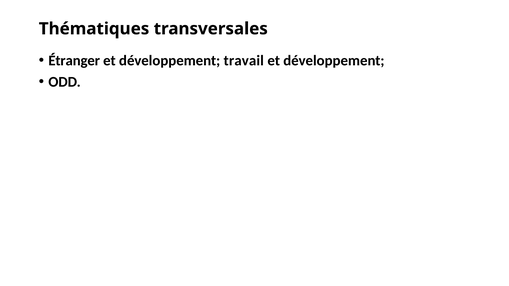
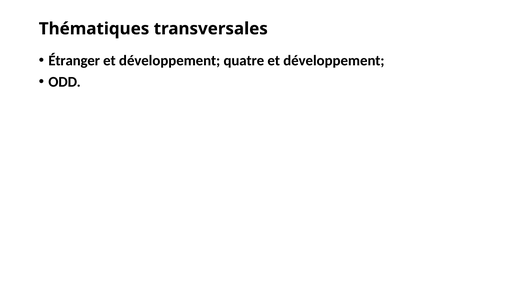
travail: travail -> quatre
